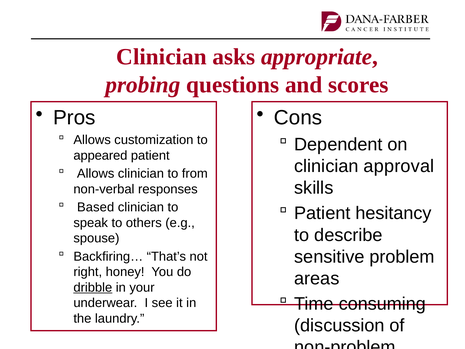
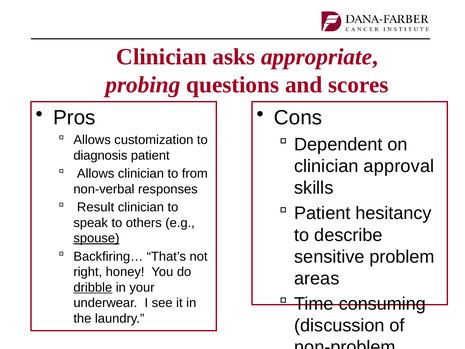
appeared: appeared -> diagnosis
Based: Based -> Result
spouse underline: none -> present
